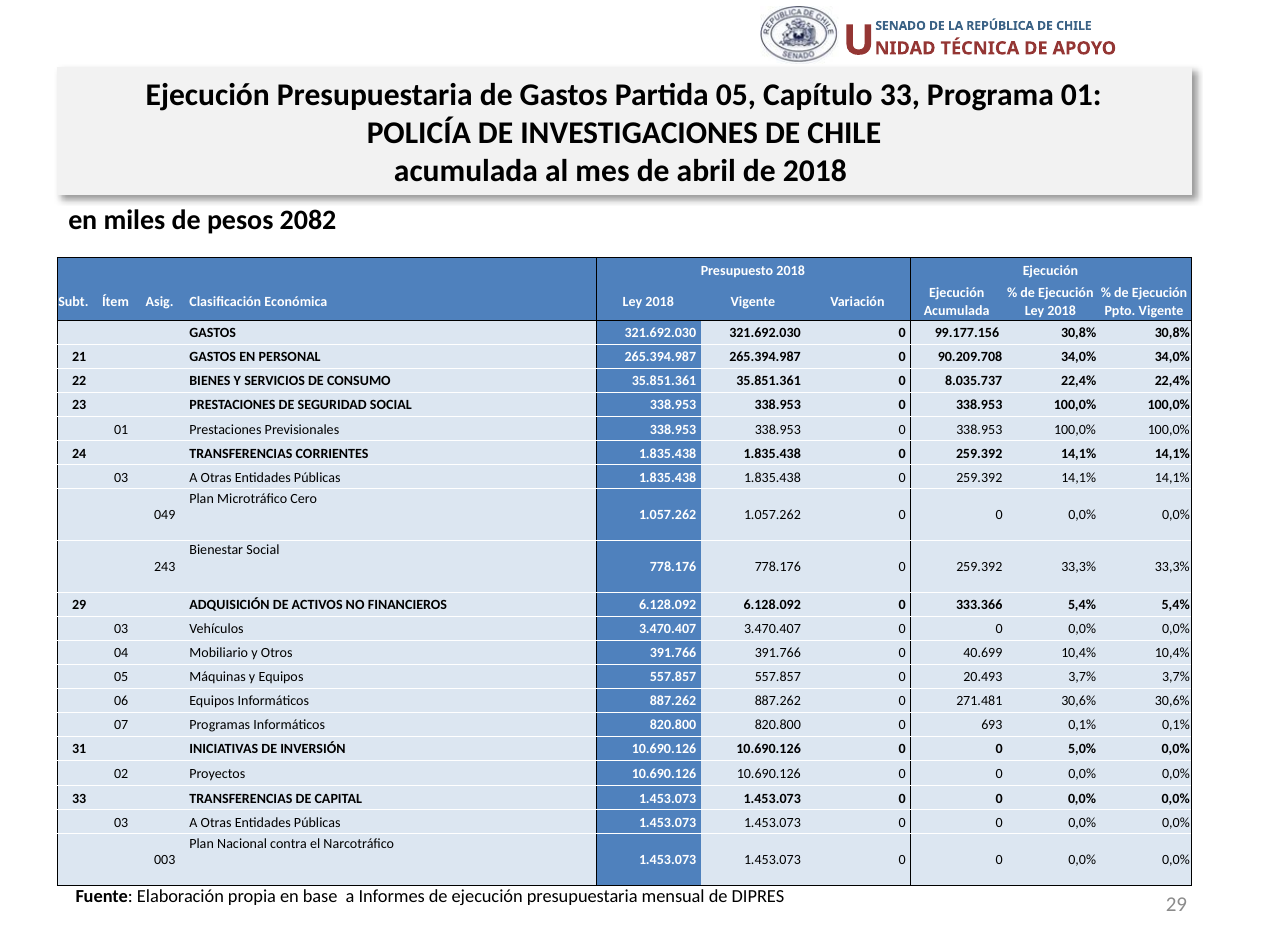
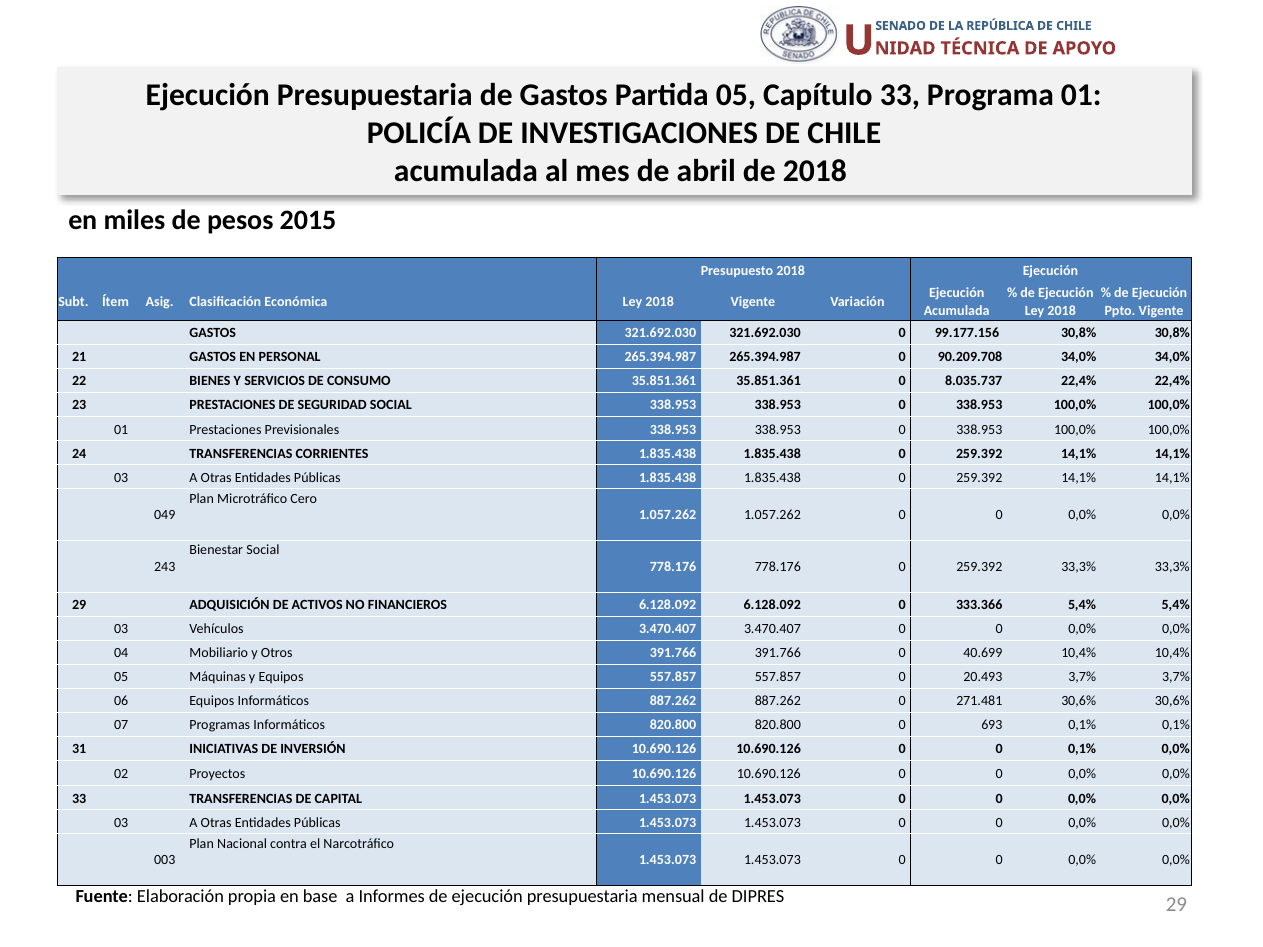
2082: 2082 -> 2015
0 5,0%: 5,0% -> 0,1%
